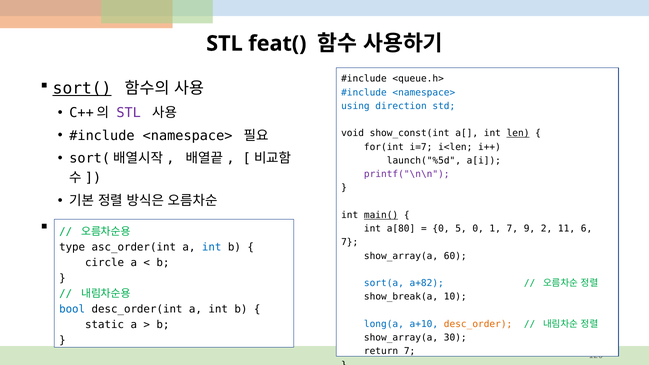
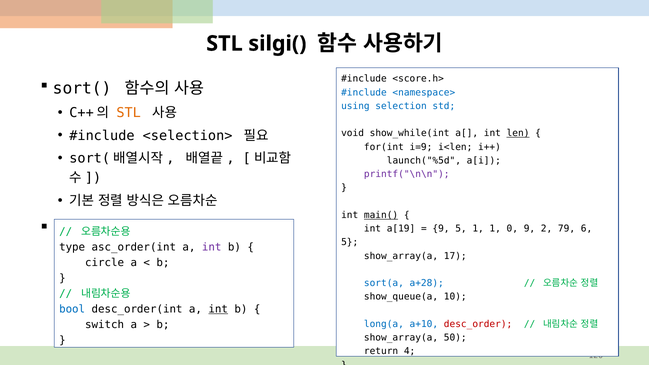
feat(: feat( -> silgi(
<queue.h>: <queue.h> -> <score.h>
sort( underline: present -> none
direction: direction -> selection
STL at (129, 113) colour: purple -> orange
<namespace> at (188, 136): <namespace> -> <selection>
show_const(int: show_const(int -> show_while(int
i=7: i=7 -> i=9
a[80: a[80 -> a[19
0 at (441, 229): 0 -> 9
5 0: 0 -> 1
1 7: 7 -> 0
11: 11 -> 79
7 at (350, 242): 7 -> 5
int at (212, 247) colour: blue -> purple
60: 60 -> 17
a+82: a+82 -> a+28
show_break(a: show_break(a -> show_queue(a
int at (218, 309) underline: none -> present
desc_order colour: orange -> red
static: static -> switch
30: 30 -> 50
return 7: 7 -> 4
